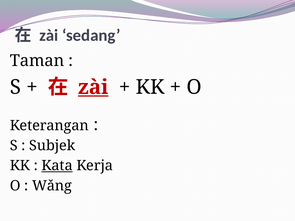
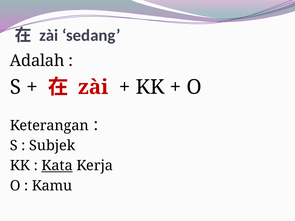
Taman: Taman -> Adalah
zài at (93, 87) underline: present -> none
Wǎng: Wǎng -> Kamu
